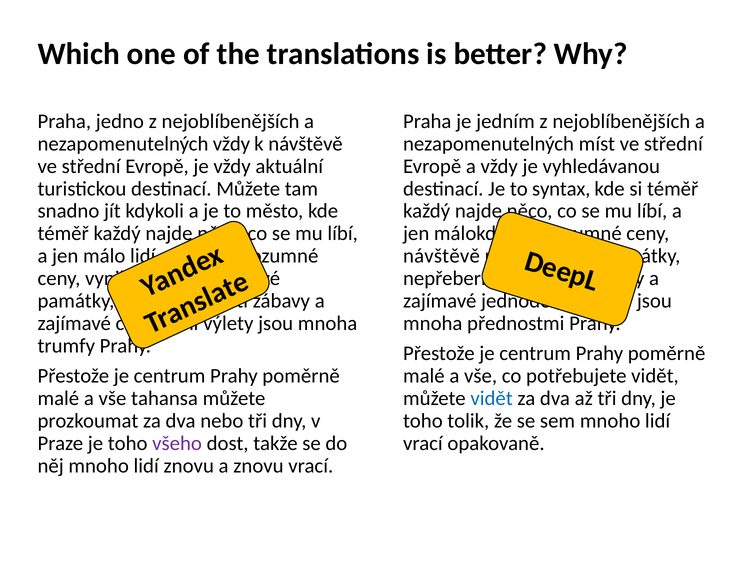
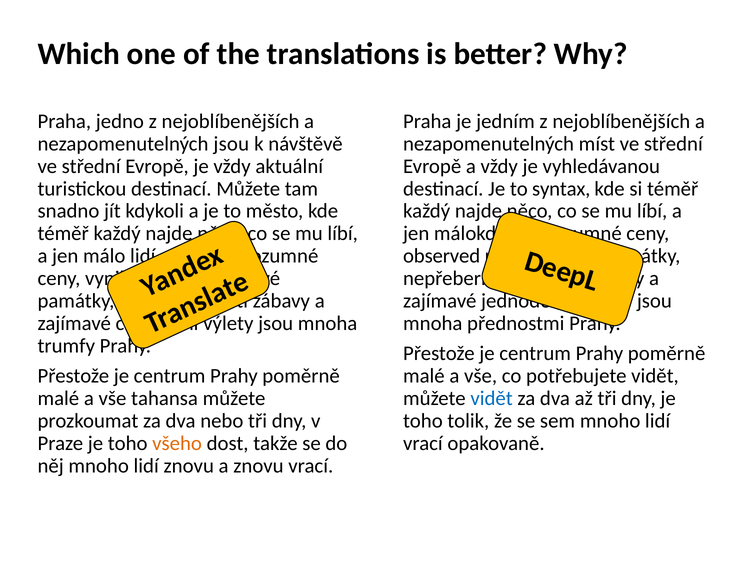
nezapomenutelných vždy: vždy -> jsou
návštěvě at (441, 256): návštěvě -> observed
všeho colour: purple -> orange
